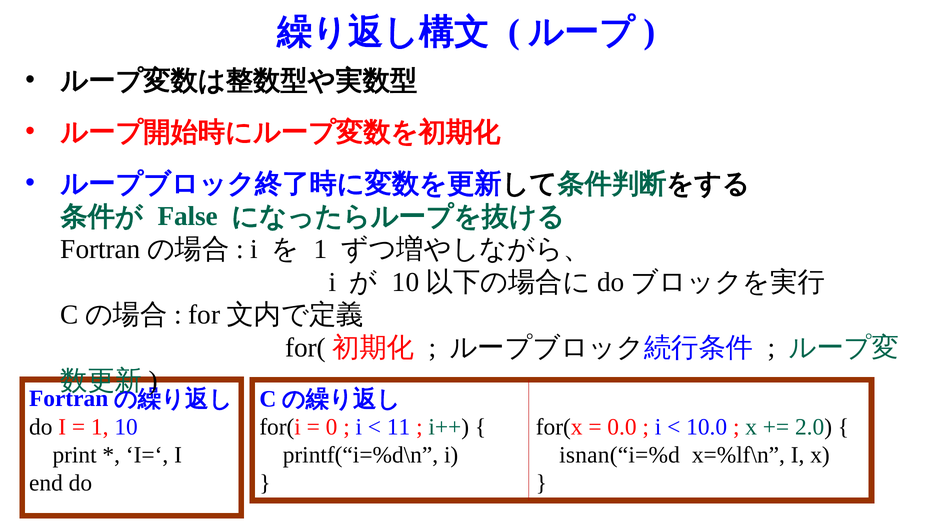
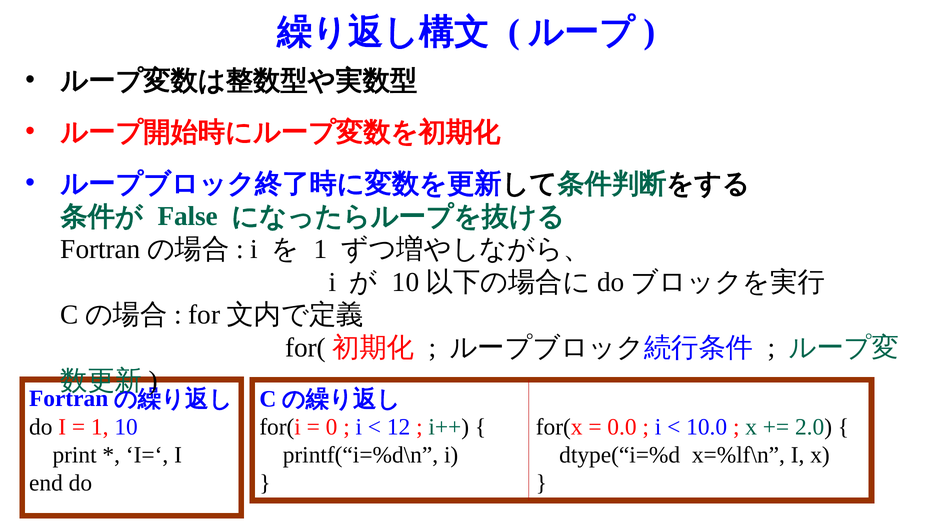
11: 11 -> 12
isnan(“i=%d: isnan(“i=%d -> dtype(“i=%d
